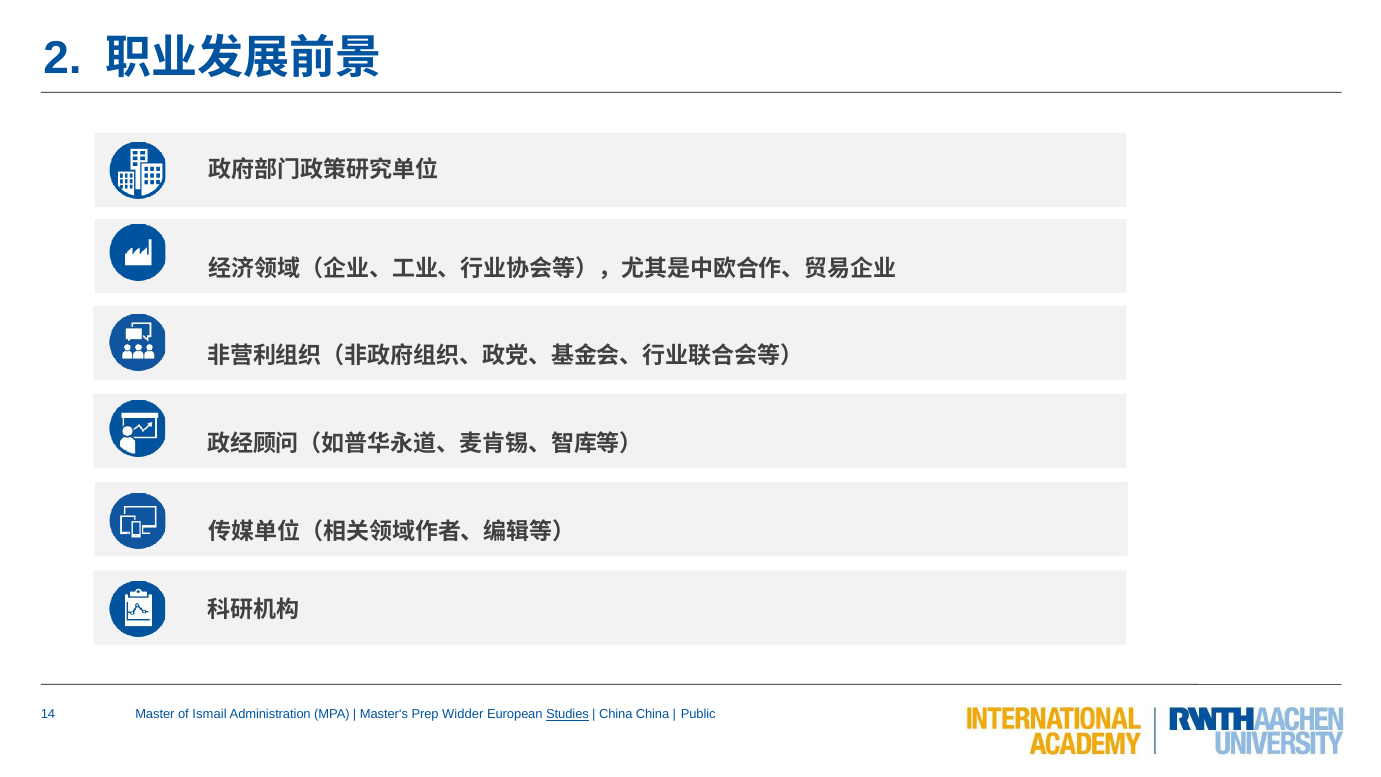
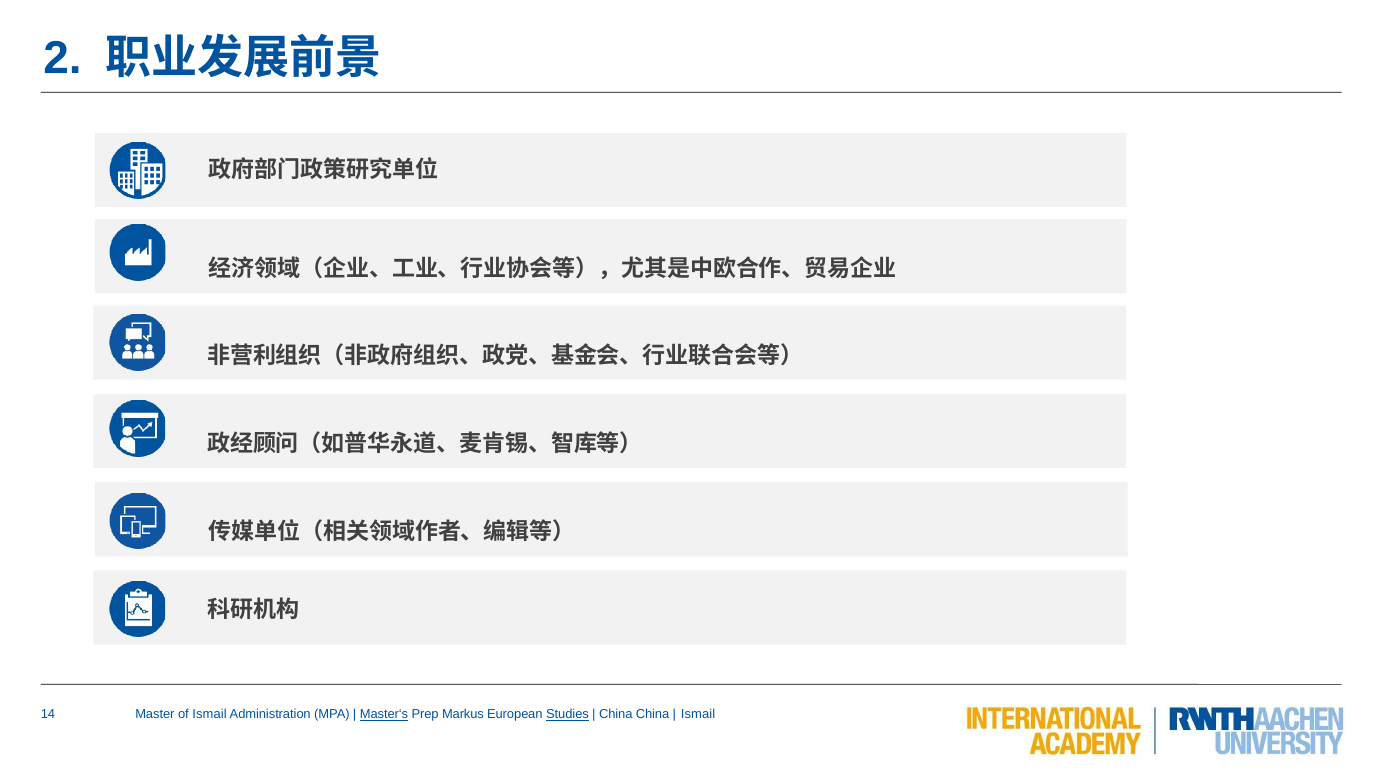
Master‘s underline: none -> present
Widder: Widder -> Markus
Public at (698, 714): Public -> Ismail
